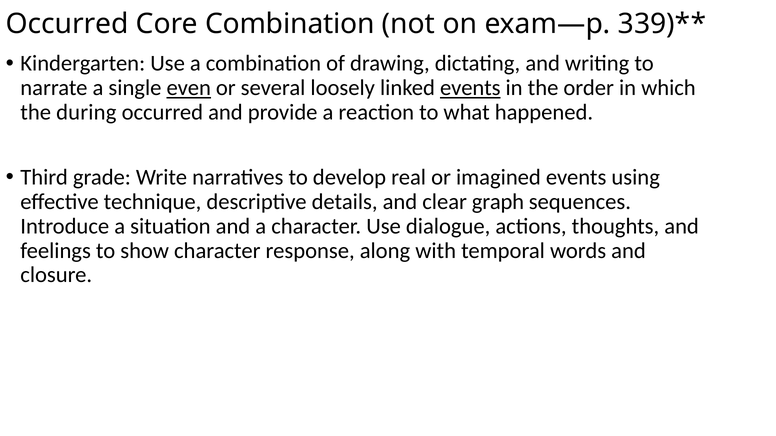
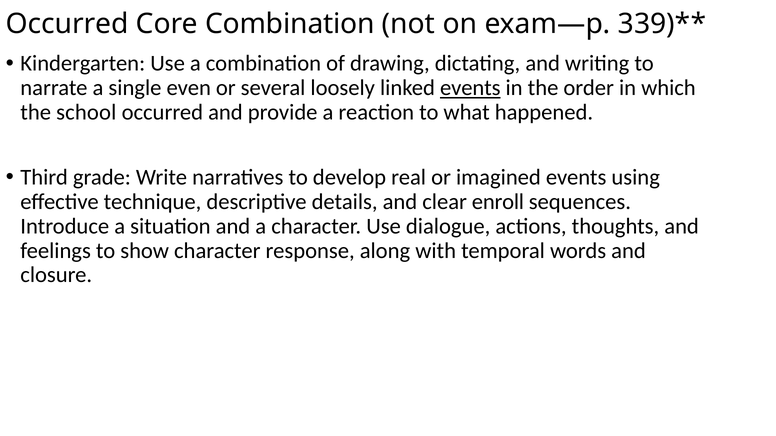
even underline: present -> none
during: during -> school
graph: graph -> enroll
